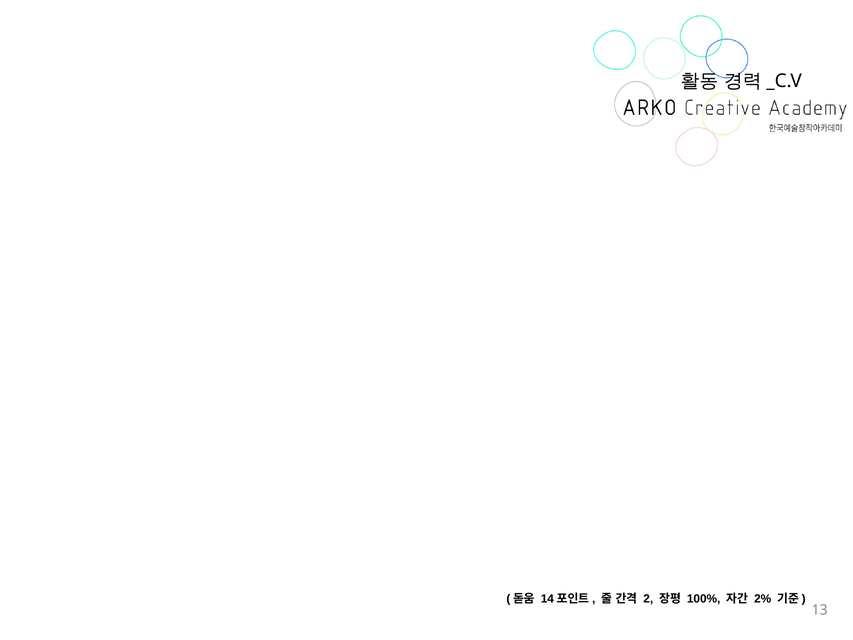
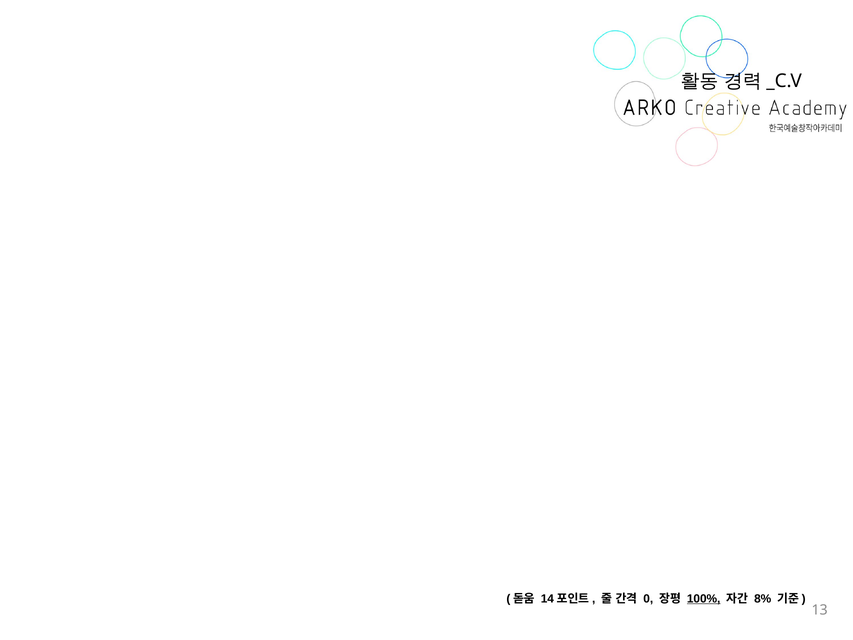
2: 2 -> 0
100% underline: none -> present
2%: 2% -> 8%
